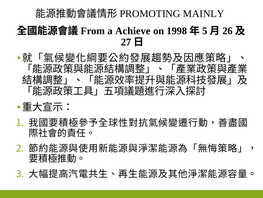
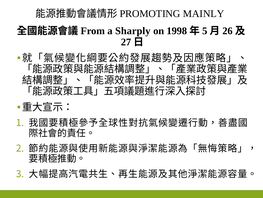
Achieve: Achieve -> Sharply
